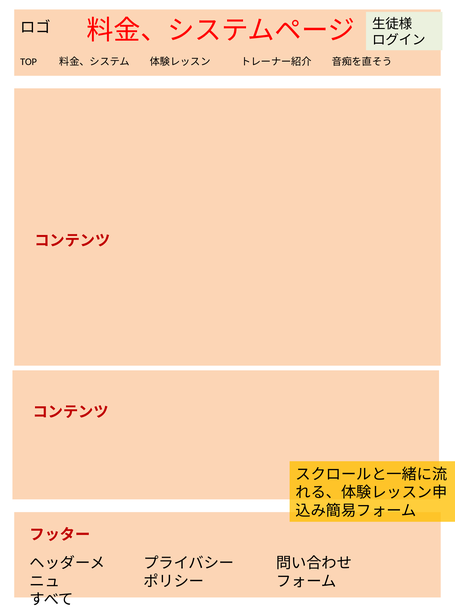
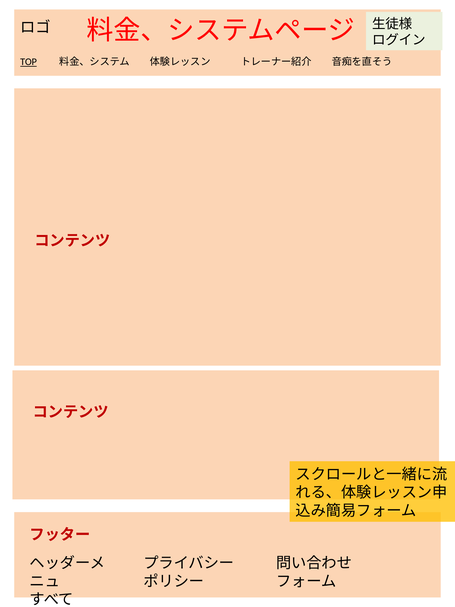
TOP underline: none -> present
